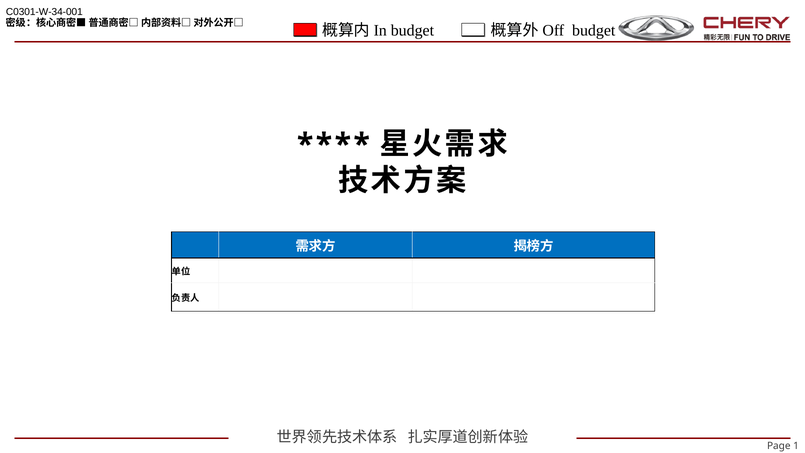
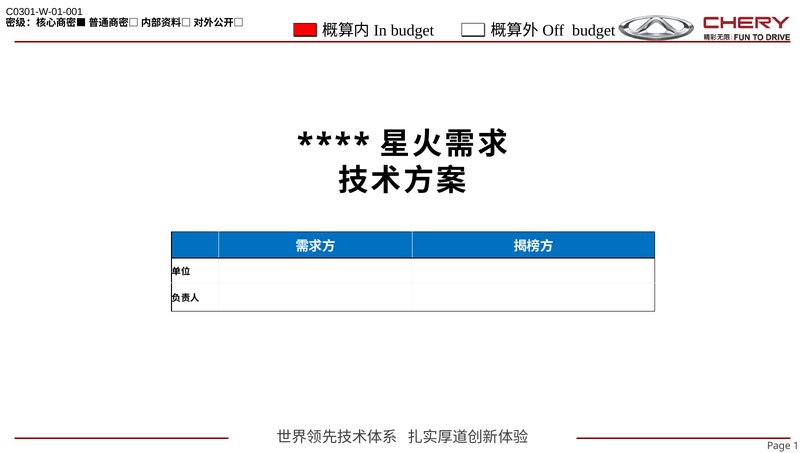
C0301-W-34-001: C0301-W-34-001 -> C0301-W-01-001
